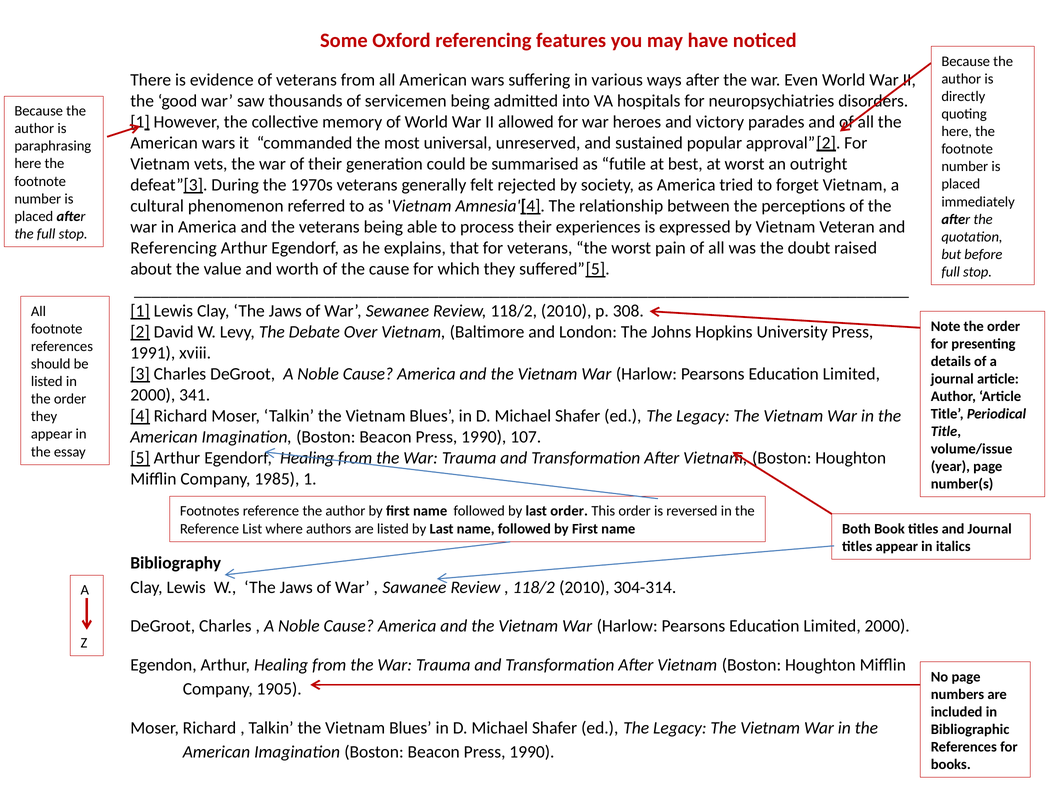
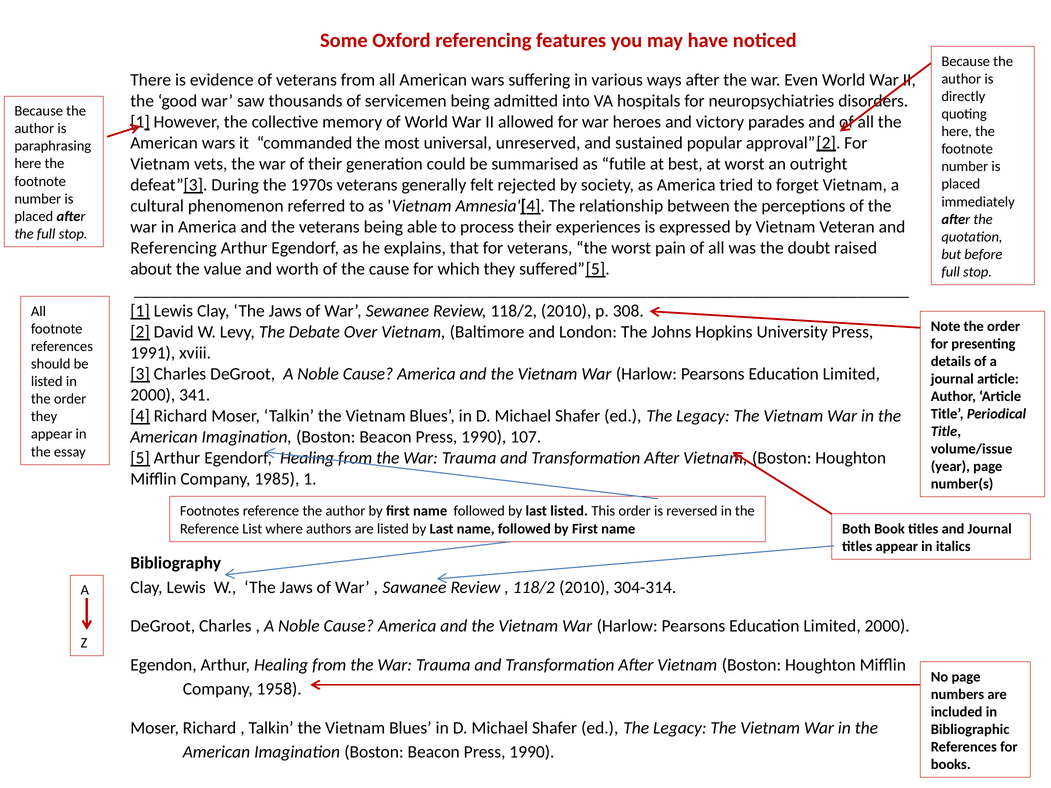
last order: order -> listed
1905: 1905 -> 1958
